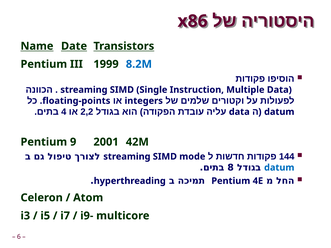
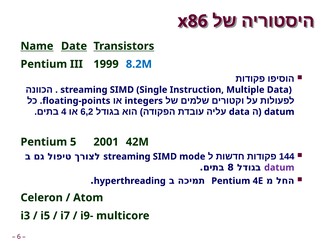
2,2: 2,2 -> 6,2
9: 9 -> 5
datum at (279, 168) colour: blue -> purple
